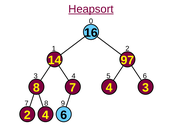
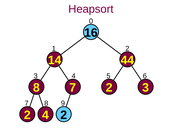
Heapsort underline: present -> none
97: 97 -> 44
7 4: 4 -> 2
4 6: 6 -> 2
